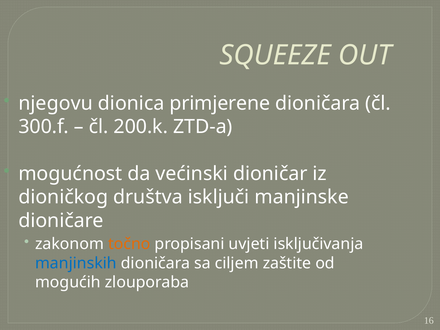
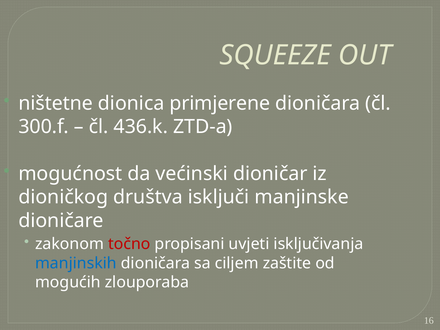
njegovu: njegovu -> ništetne
200.k: 200.k -> 436.k
točno colour: orange -> red
